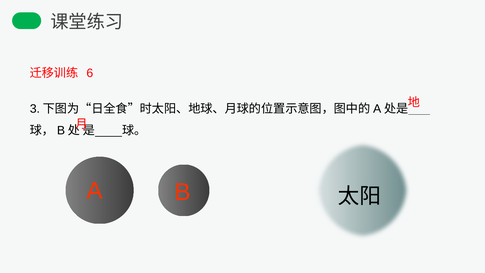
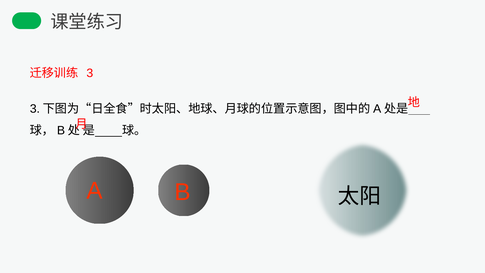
6: 6 -> 3
